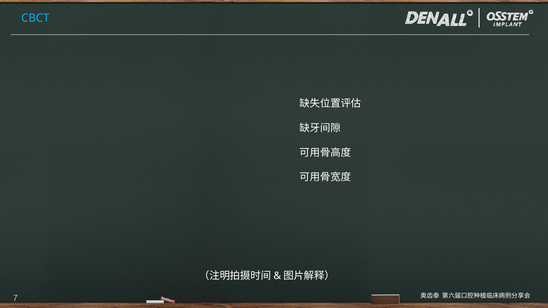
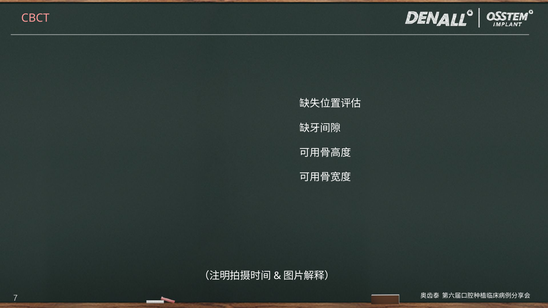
CBCT colour: light blue -> pink
